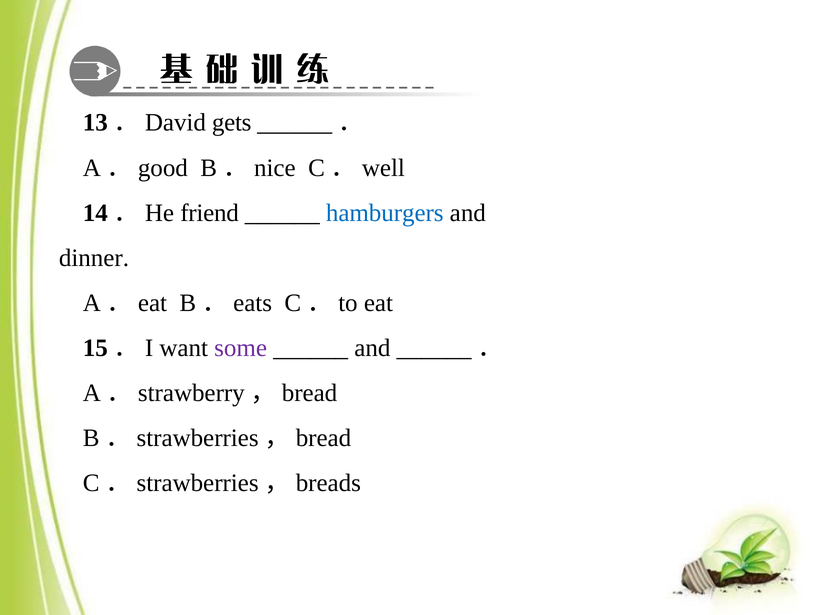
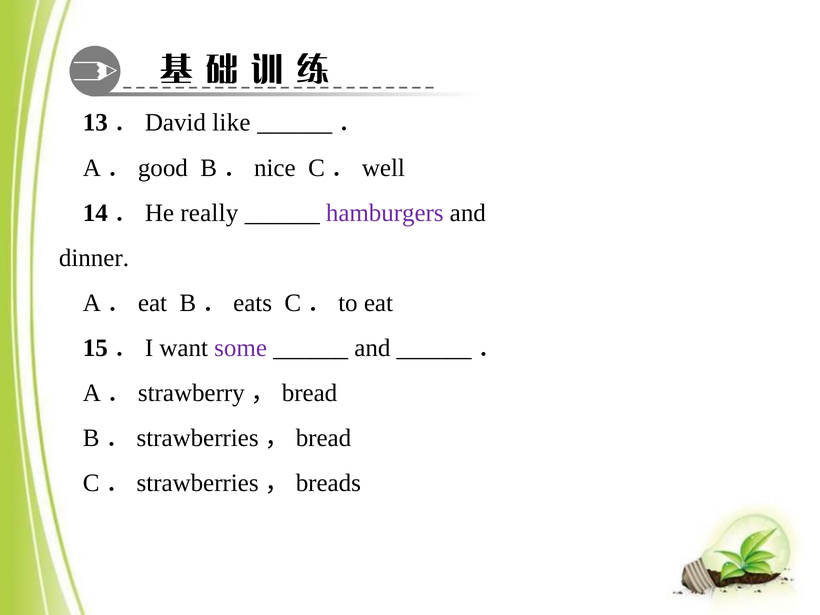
gets: gets -> like
friend: friend -> really
hamburgers colour: blue -> purple
